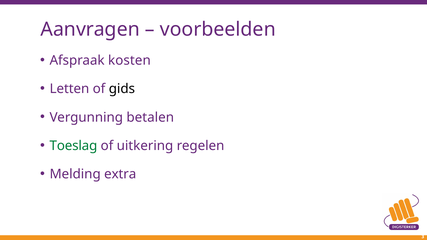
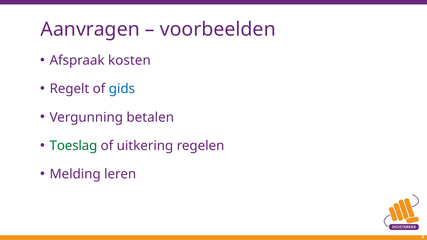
Letten: Letten -> Regelt
gids colour: black -> blue
extra: extra -> leren
